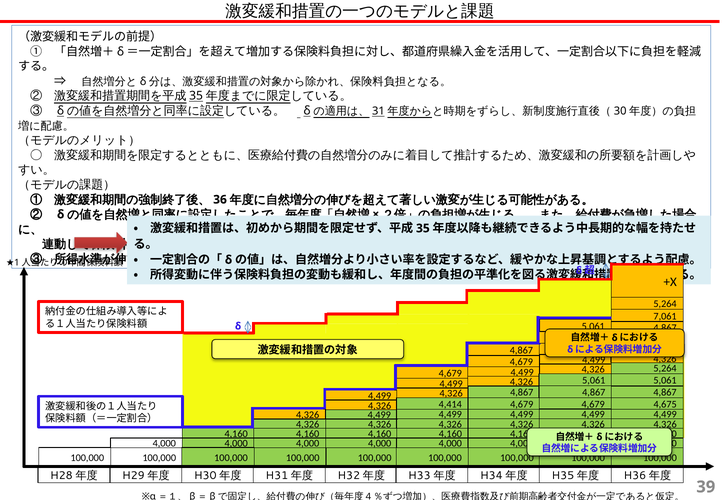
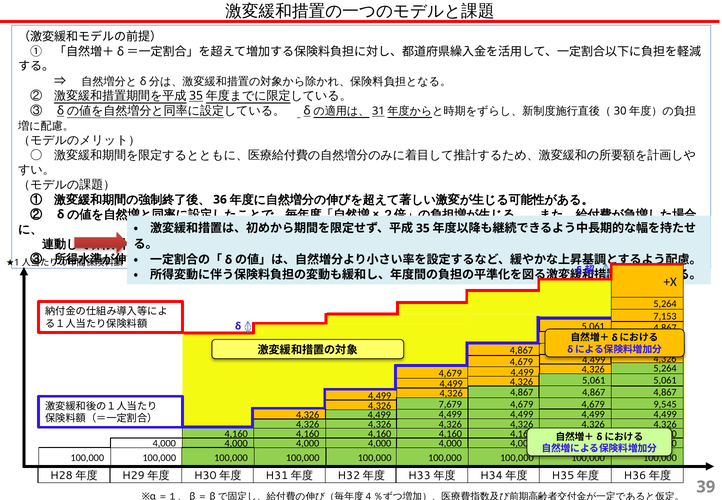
7,061: 7,061 -> 7,153
4,414: 4,414 -> 7,679
4,675: 4,675 -> 9,545
